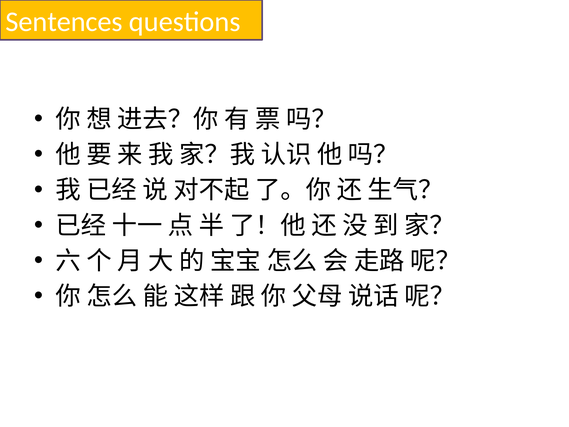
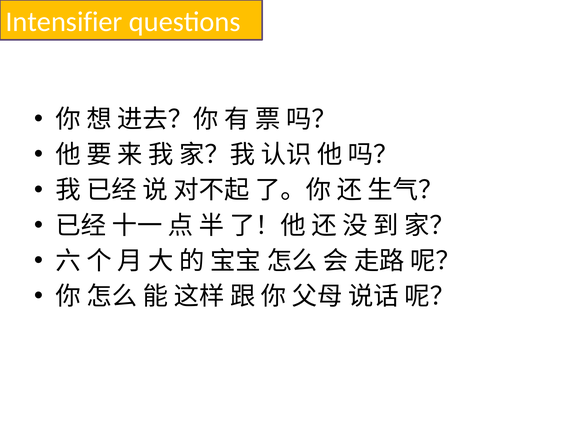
Sentences: Sentences -> Intensifier
